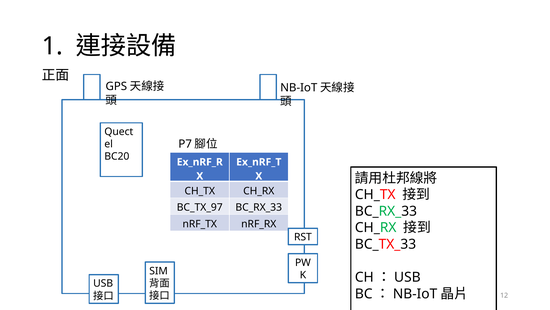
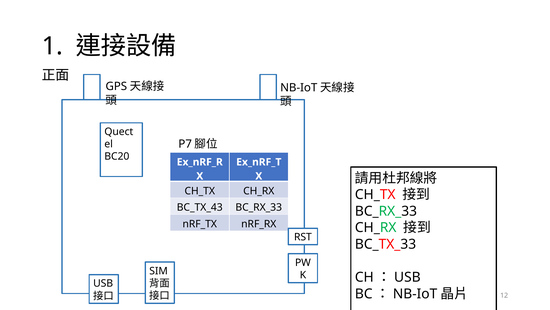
BC_TX_97: BC_TX_97 -> BC_TX_43
